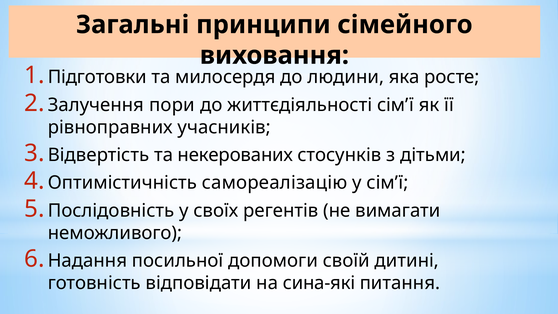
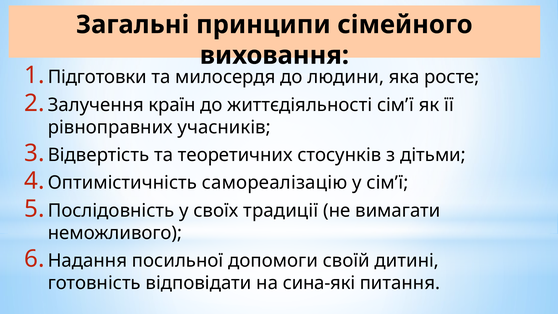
пори: пори -> країн
некерованих: некерованих -> теоретичних
регентів: регентів -> традиції
